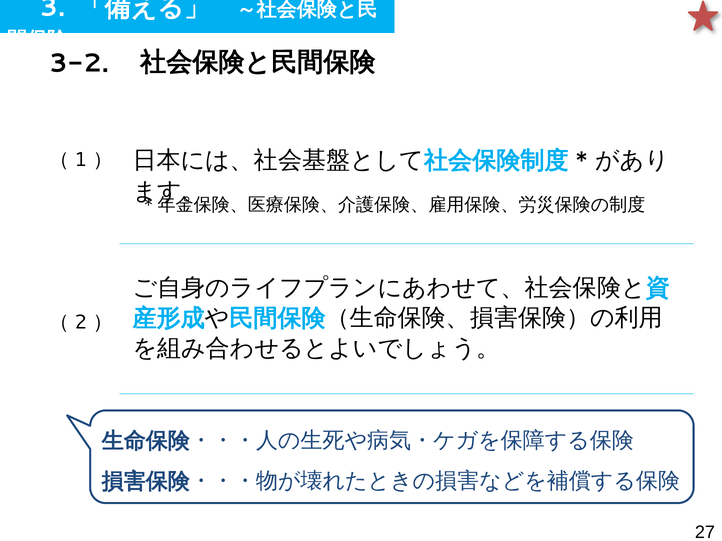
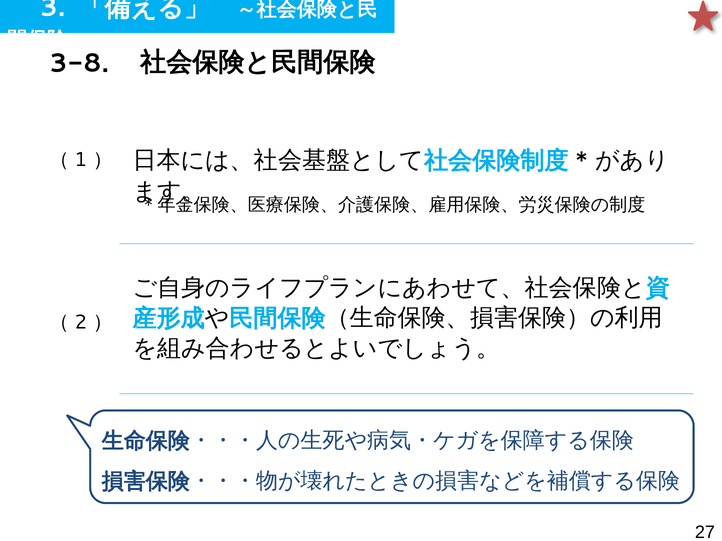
3-2: 3-2 -> 3-8
